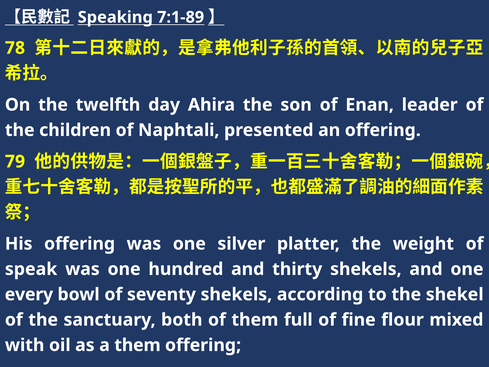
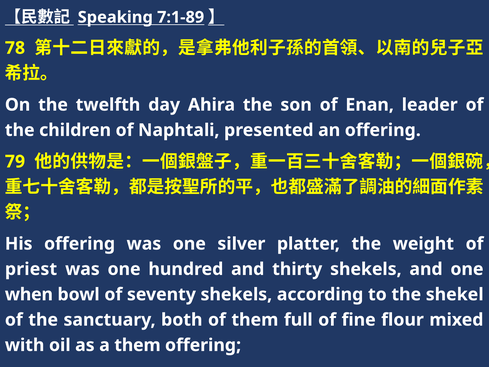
speak: speak -> priest
every: every -> when
